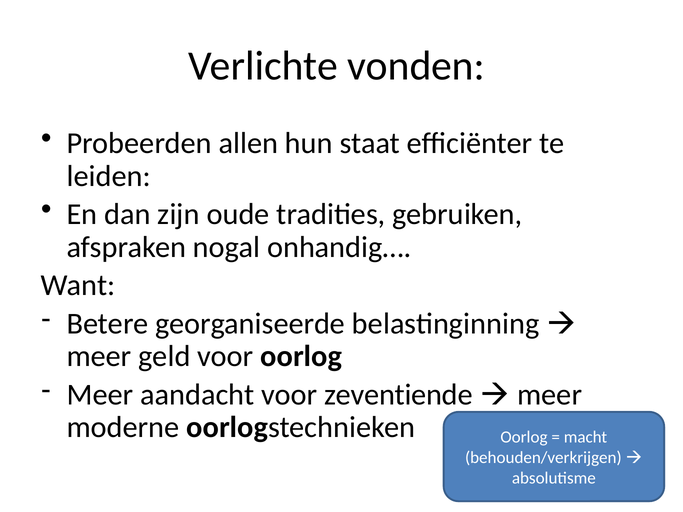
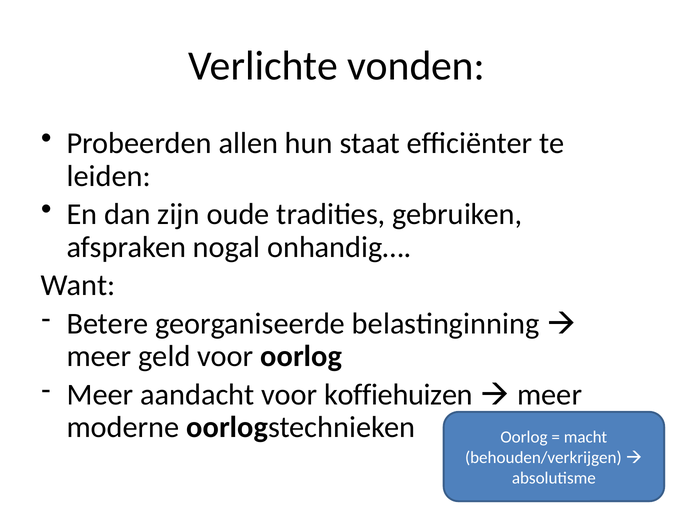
zeventiende: zeventiende -> koffiehuizen
